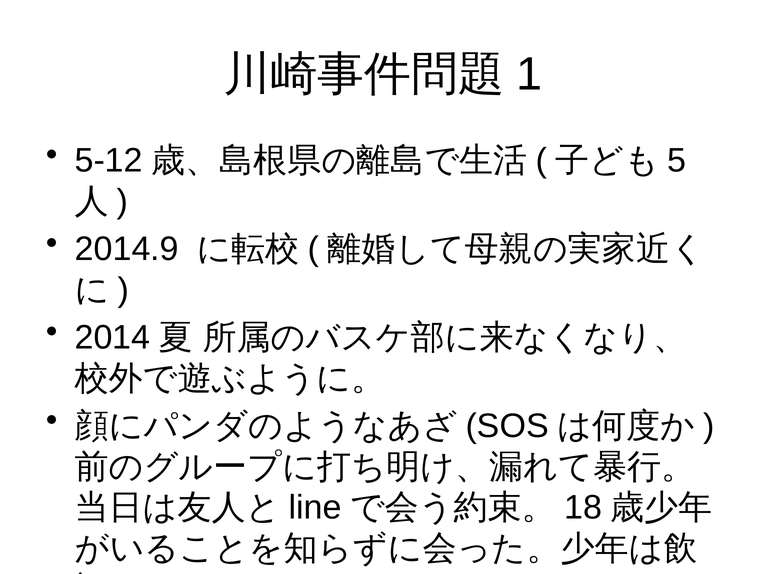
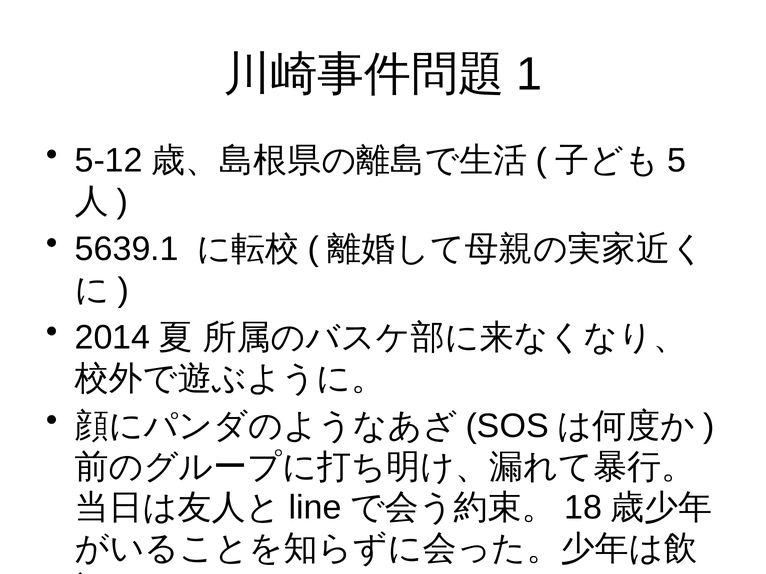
2014.9: 2014.9 -> 5639.1
